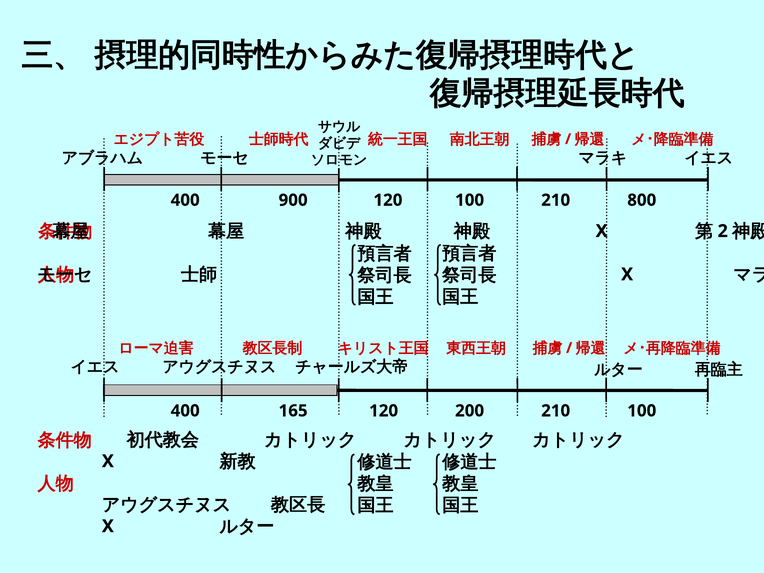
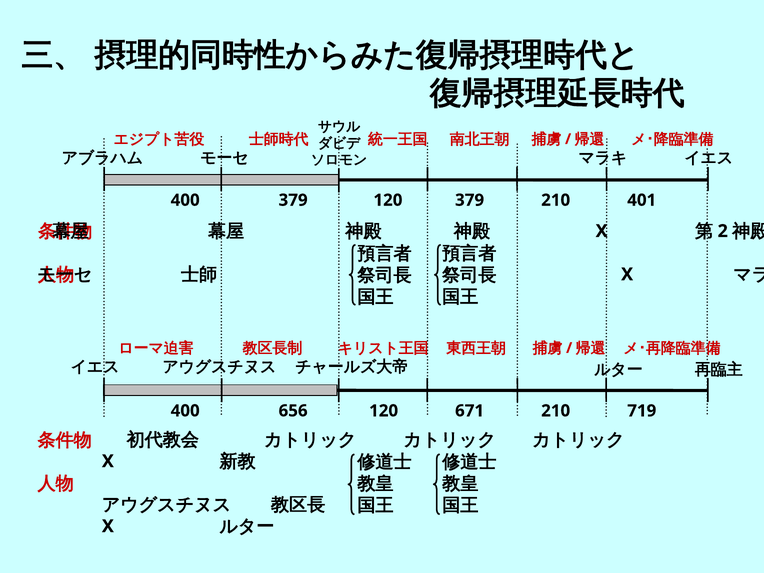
400 900: 900 -> 379
120 100: 100 -> 379
800: 800 -> 401
165: 165 -> 656
200: 200 -> 671
210 100: 100 -> 719
